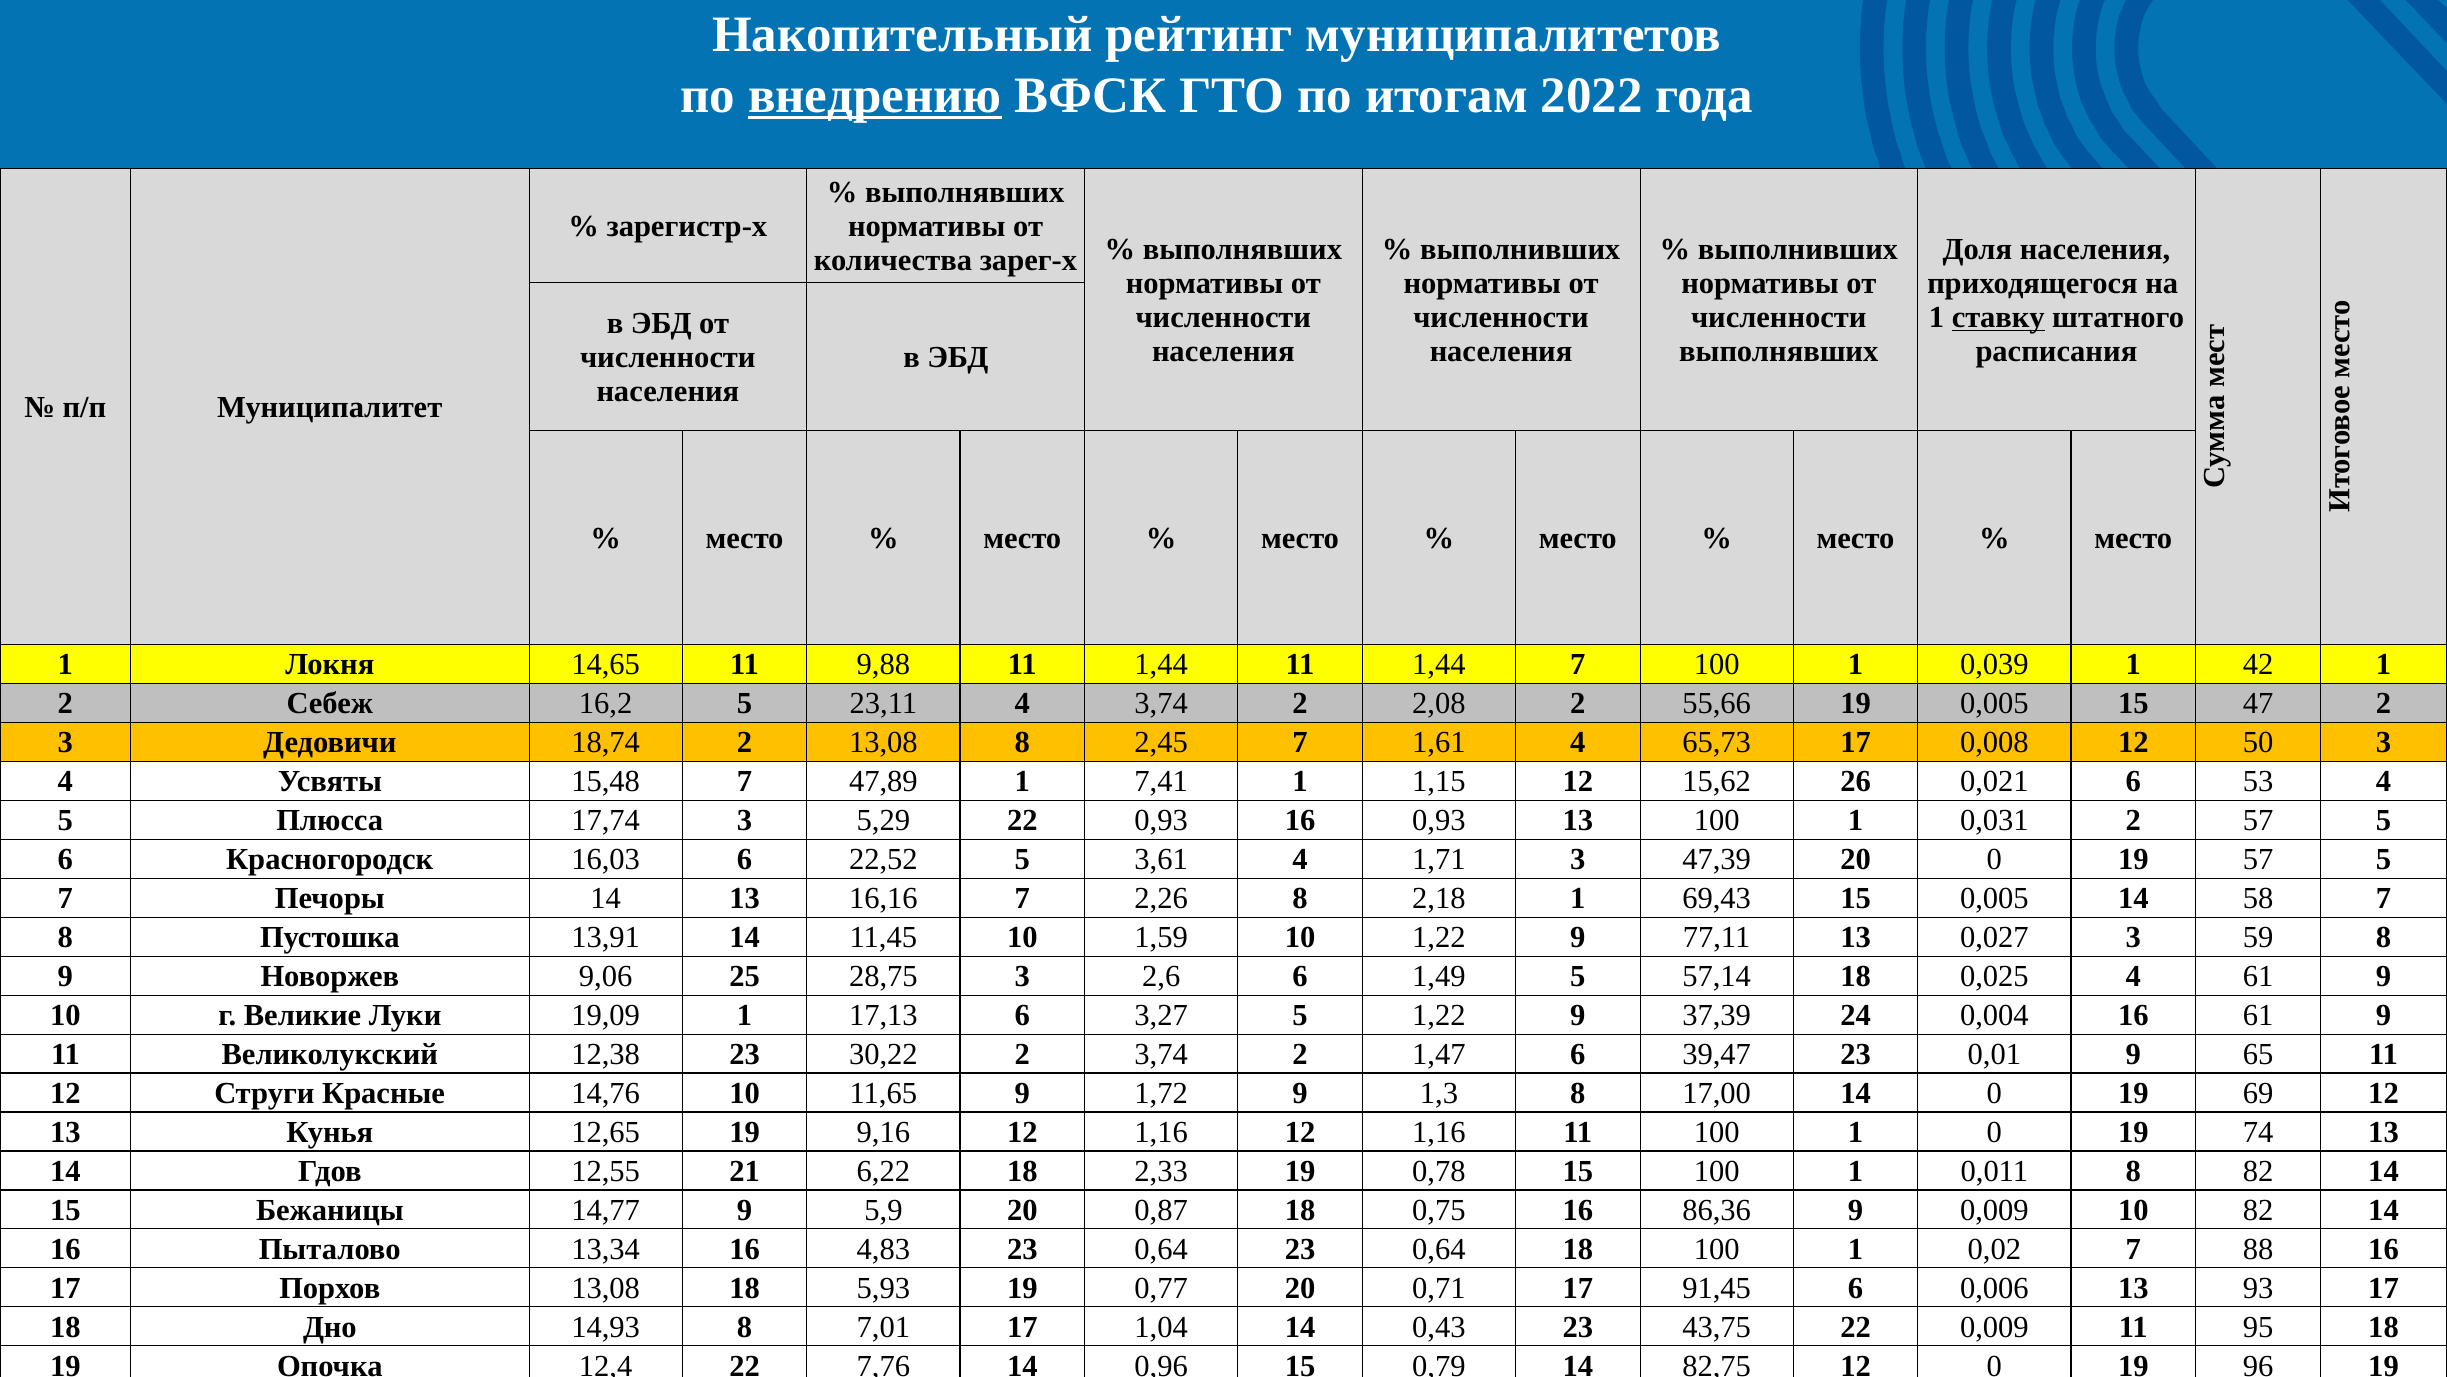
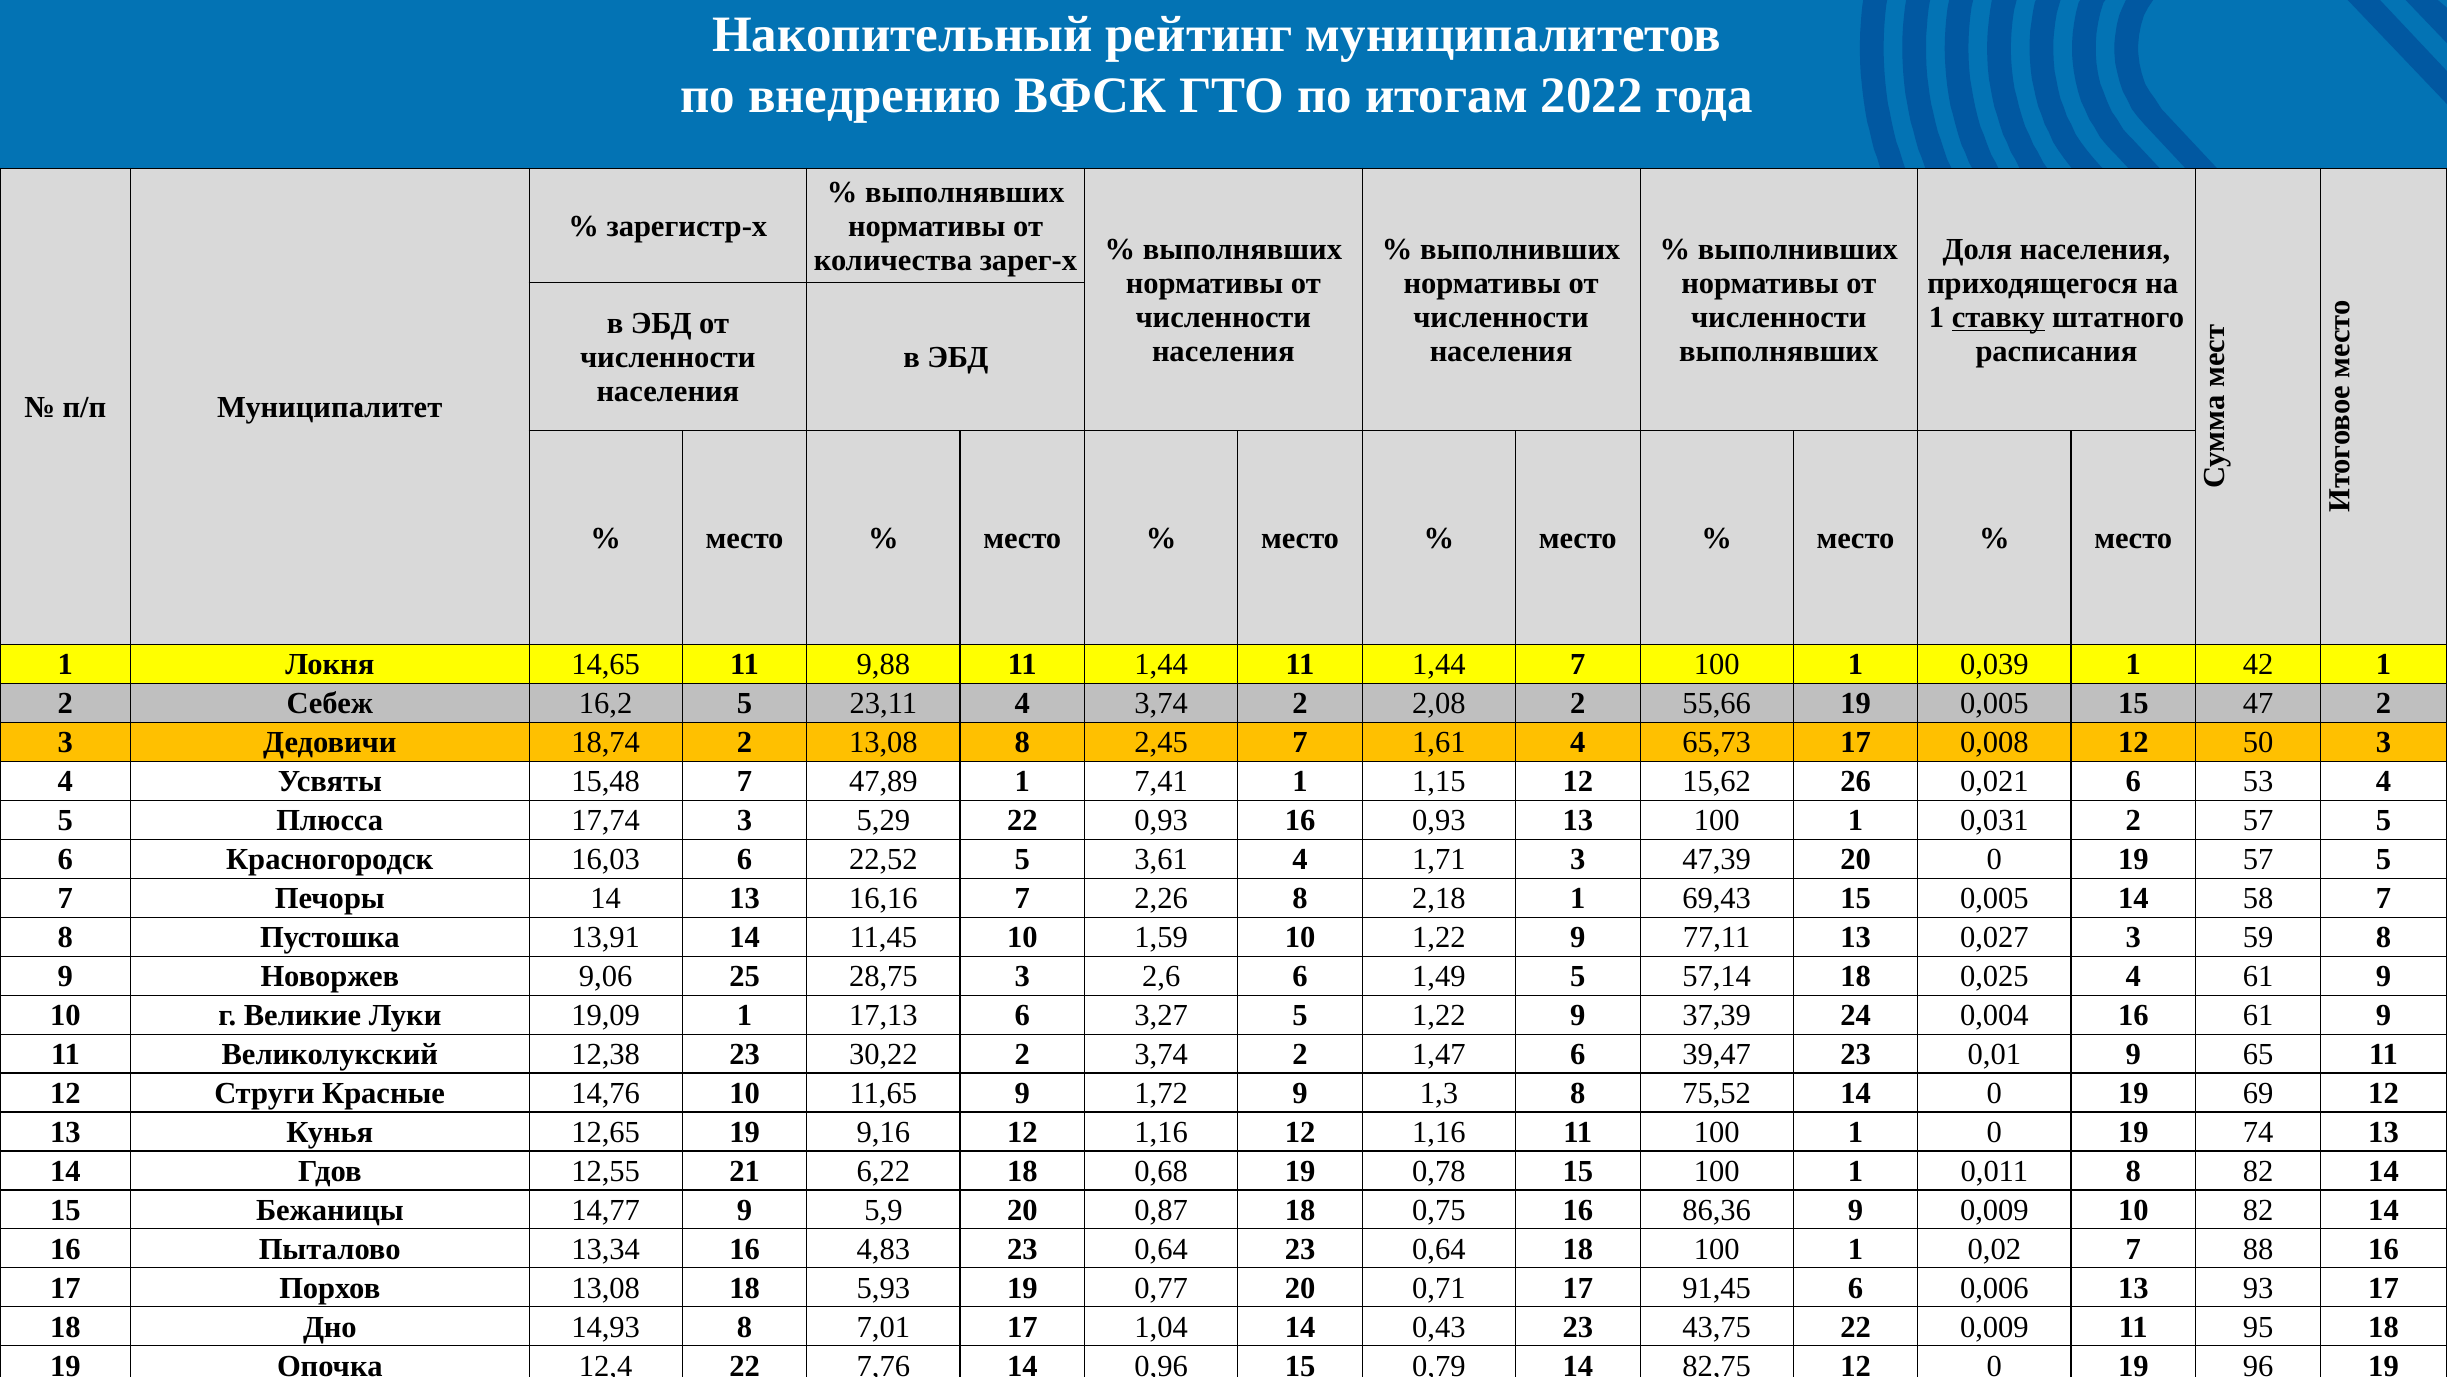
внедрению underline: present -> none
17,00: 17,00 -> 75,52
18 2,33: 2,33 -> 0,68
